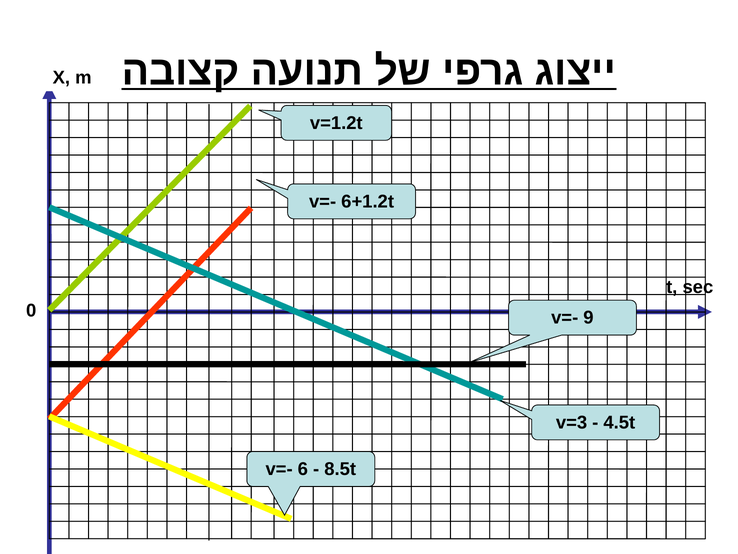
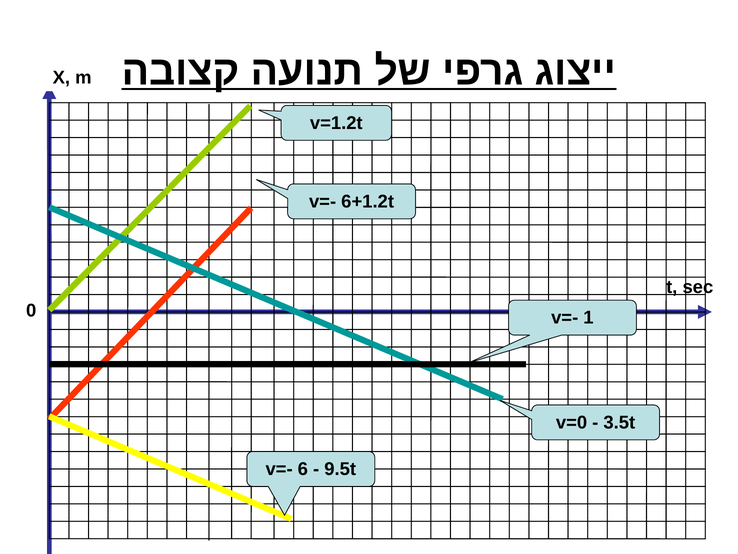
9: 9 -> 1
v=3: v=3 -> v=0
4.5t: 4.5t -> 3.5t
8.5t: 8.5t -> 9.5t
